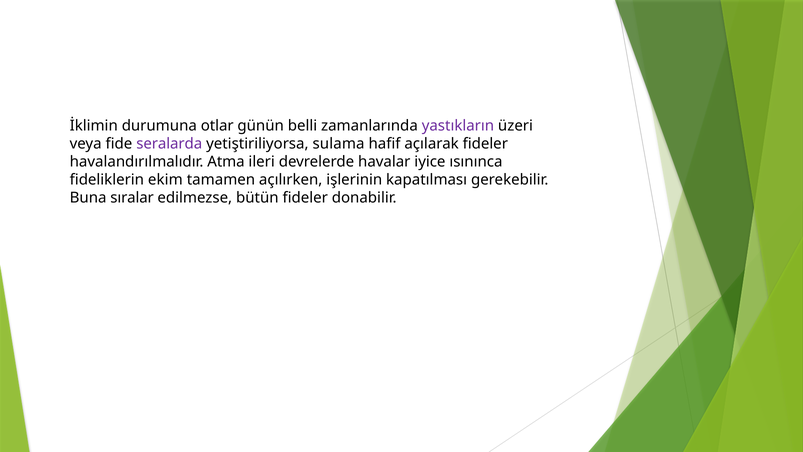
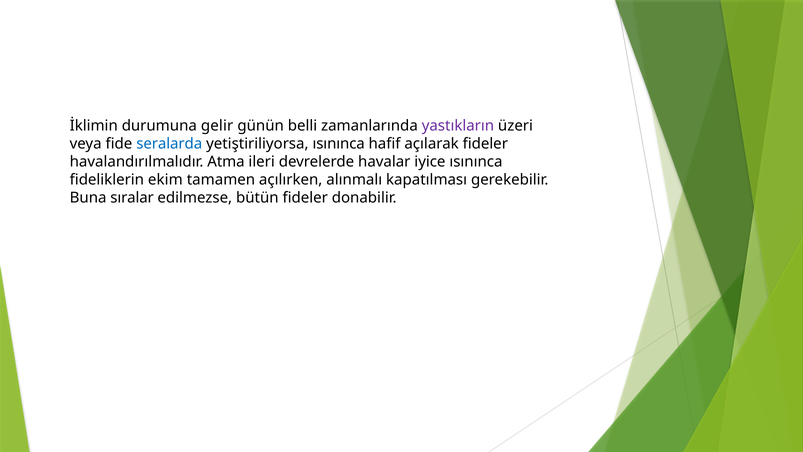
otlar: otlar -> gelir
seralarda colour: purple -> blue
yetiştiriliyorsa sulama: sulama -> ısınınca
işlerinin: işlerinin -> alınmalı
